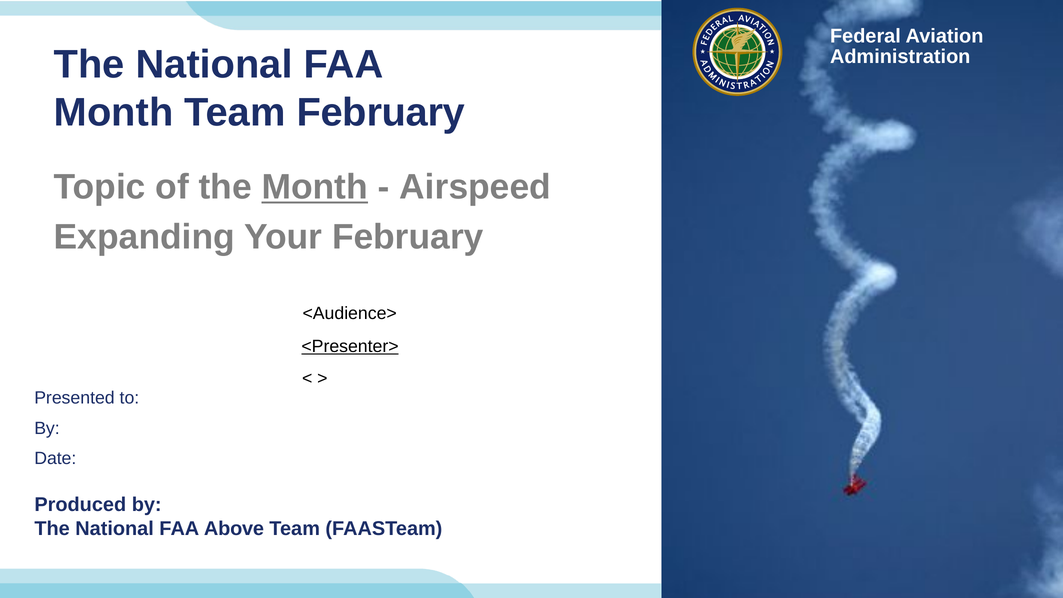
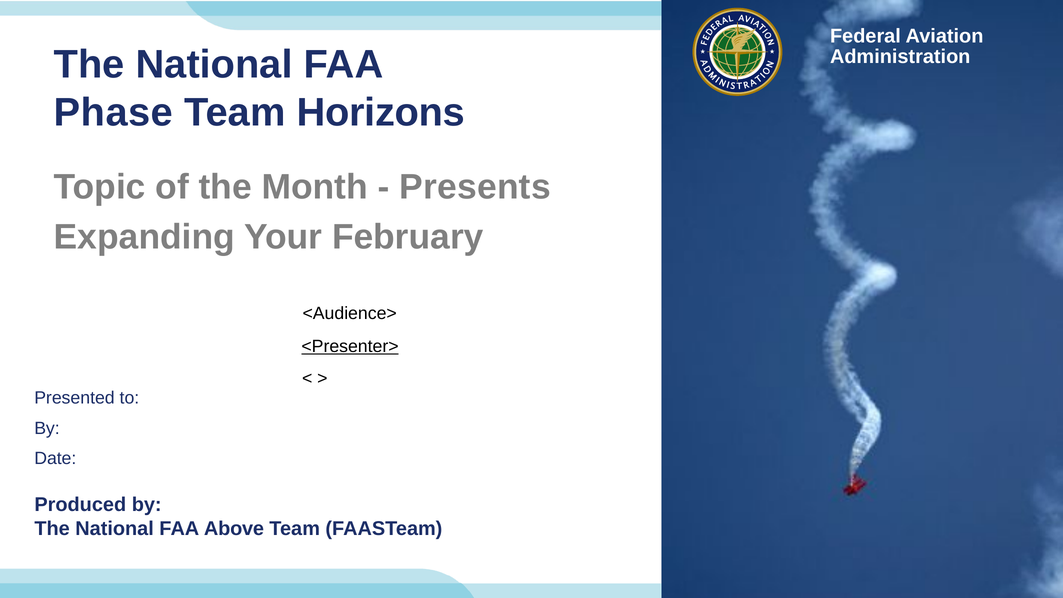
Month at (114, 113): Month -> Phase
Team February: February -> Horizons
Month at (315, 187) underline: present -> none
Airspeed: Airspeed -> Presents
